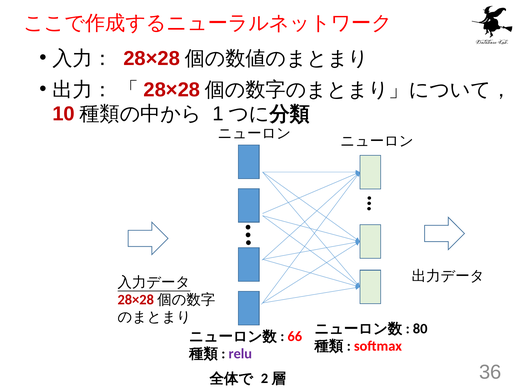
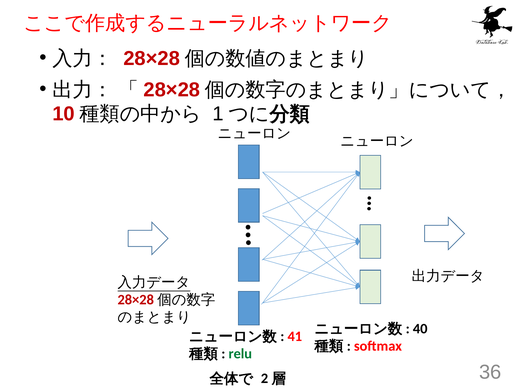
80: 80 -> 40
66: 66 -> 41
relu colour: purple -> green
